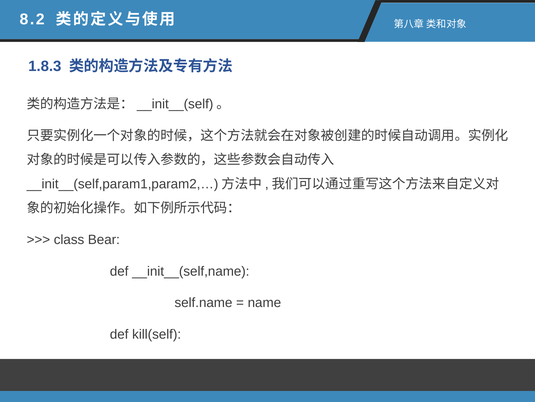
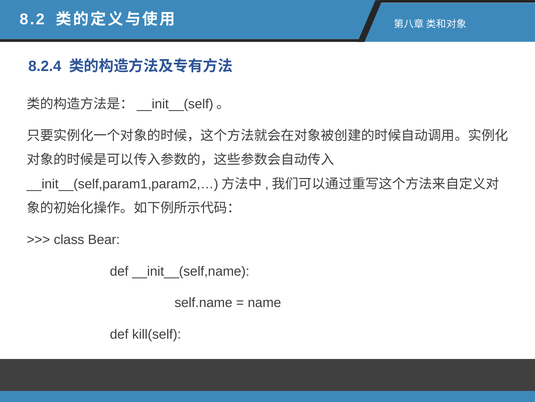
1.8.3: 1.8.3 -> 8.2.4
